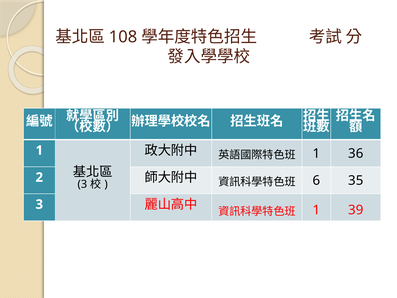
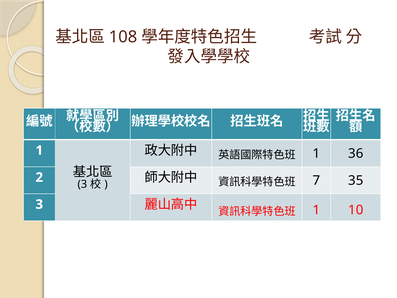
6: 6 -> 7
39: 39 -> 10
